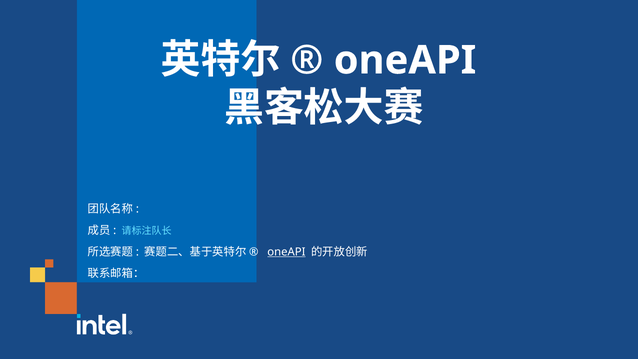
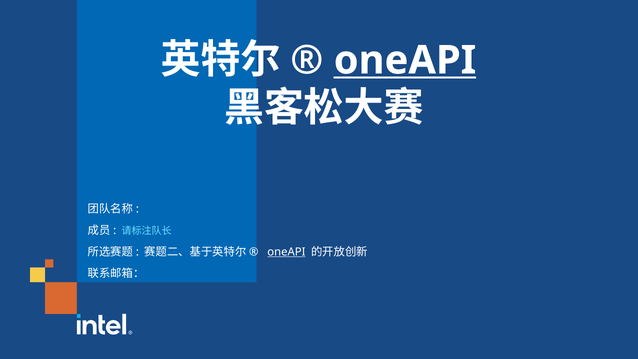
oneAPI at (405, 60) underline: none -> present
